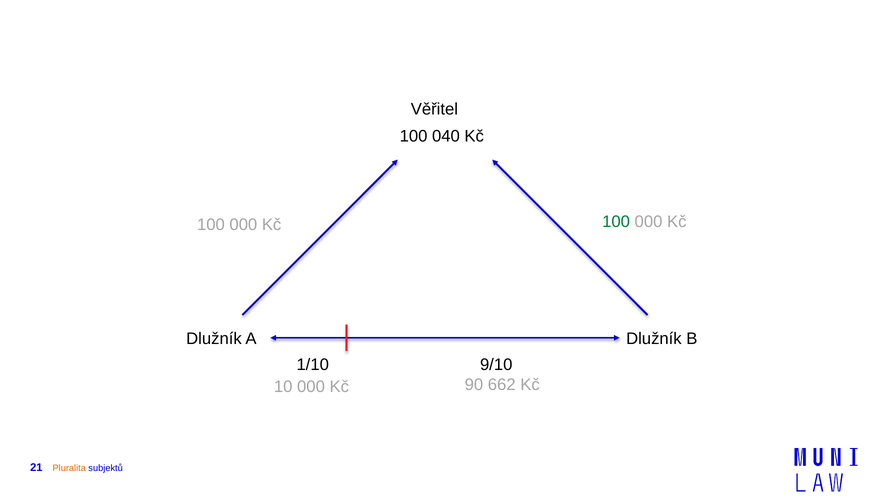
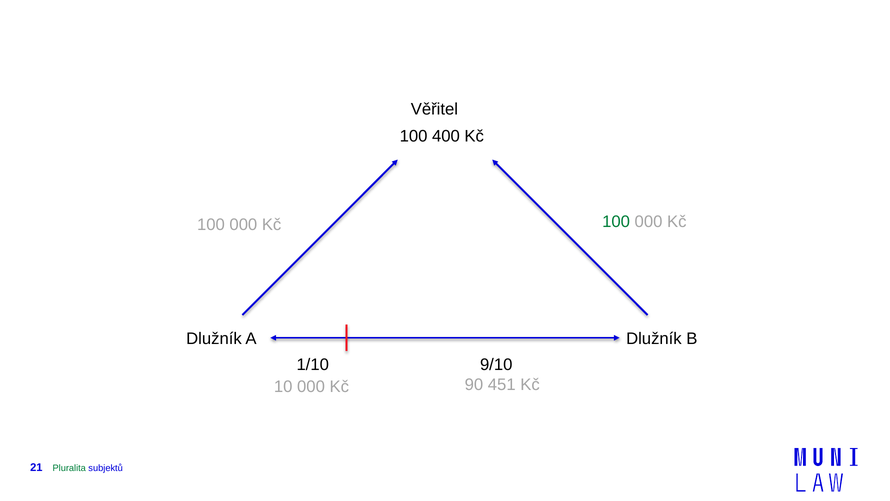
040: 040 -> 400
662: 662 -> 451
Pluralita colour: orange -> green
